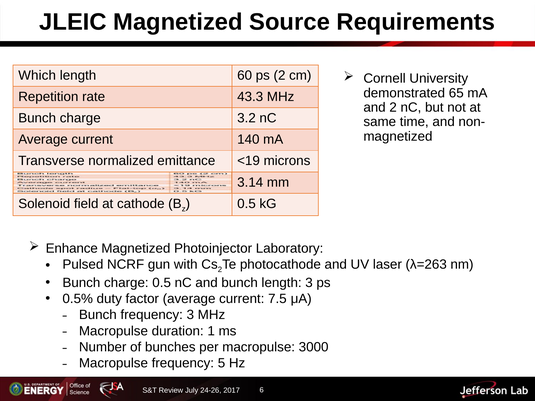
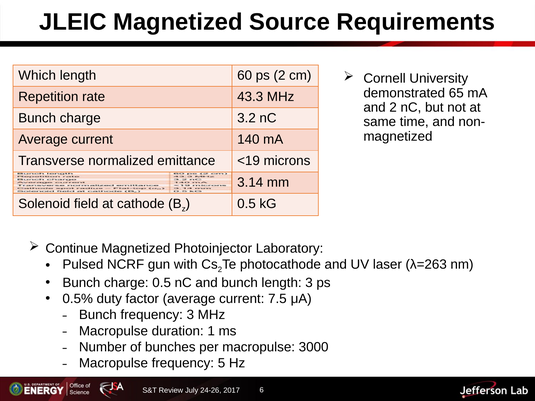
Enhance: Enhance -> Continue
